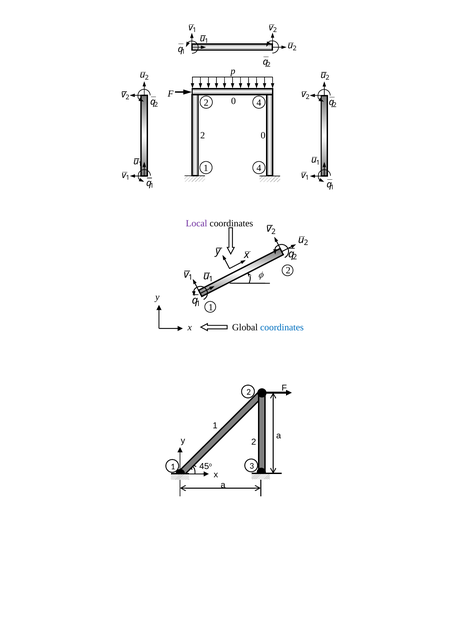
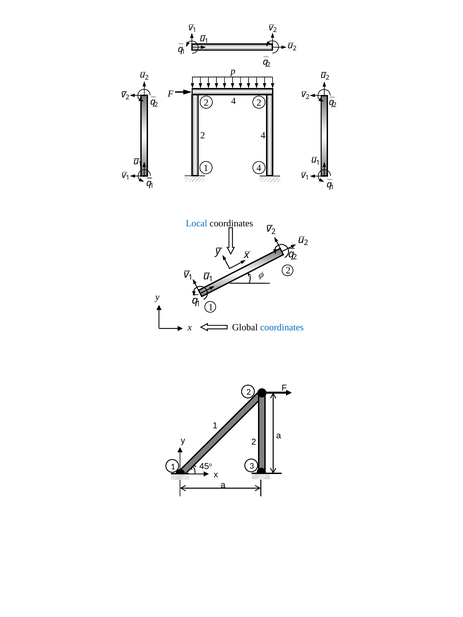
2 4: 4 -> 2
0 at (233, 101): 0 -> 4
0 at (263, 135): 0 -> 4
Local colour: purple -> blue
